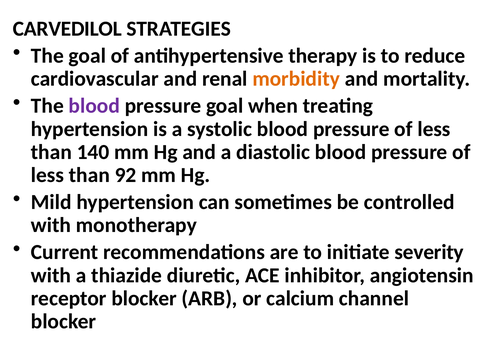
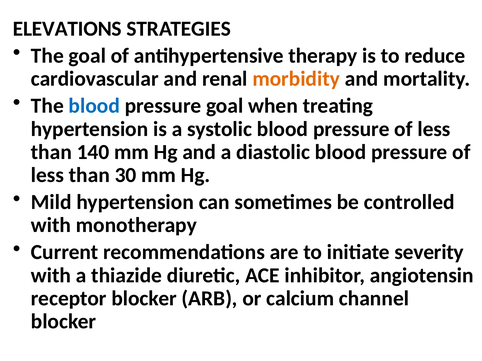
CARVEDILOL: CARVEDILOL -> ELEVATIONS
blood at (94, 106) colour: purple -> blue
92: 92 -> 30
